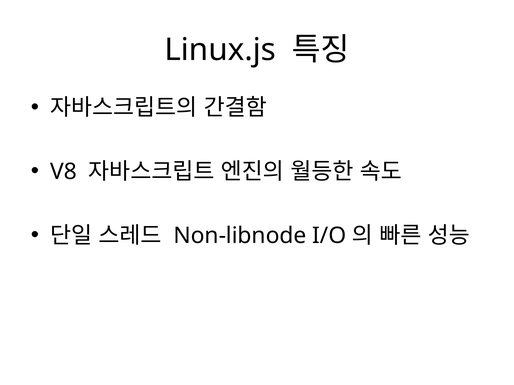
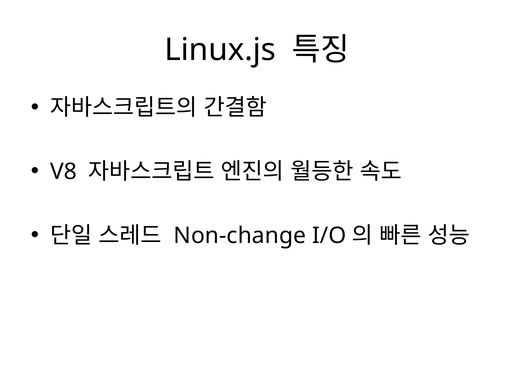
Non-libnode: Non-libnode -> Non-change
